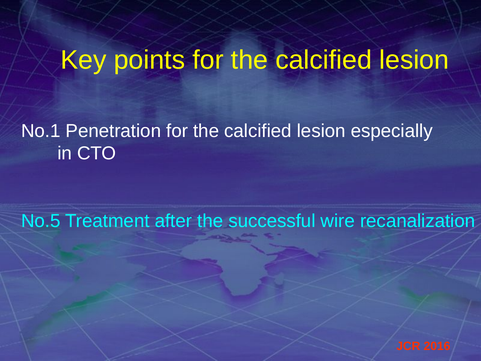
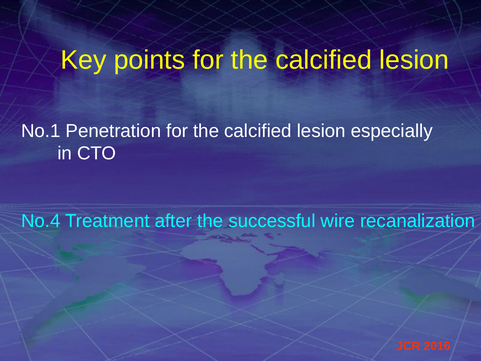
No.5: No.5 -> No.4
